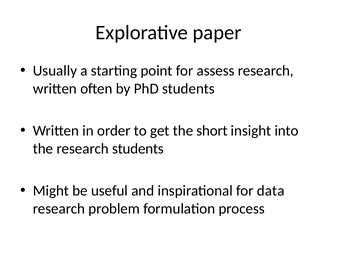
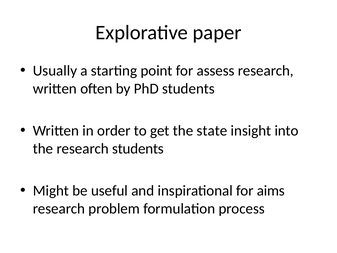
short: short -> state
data: data -> aims
